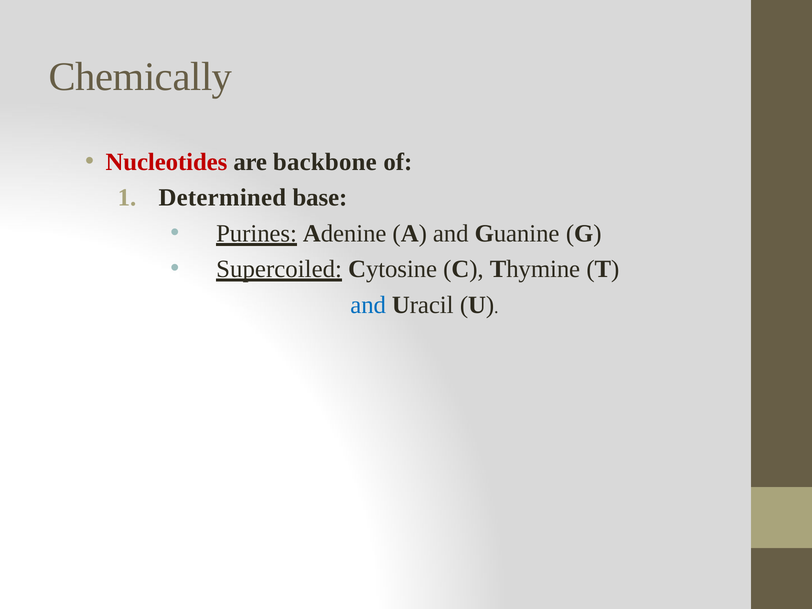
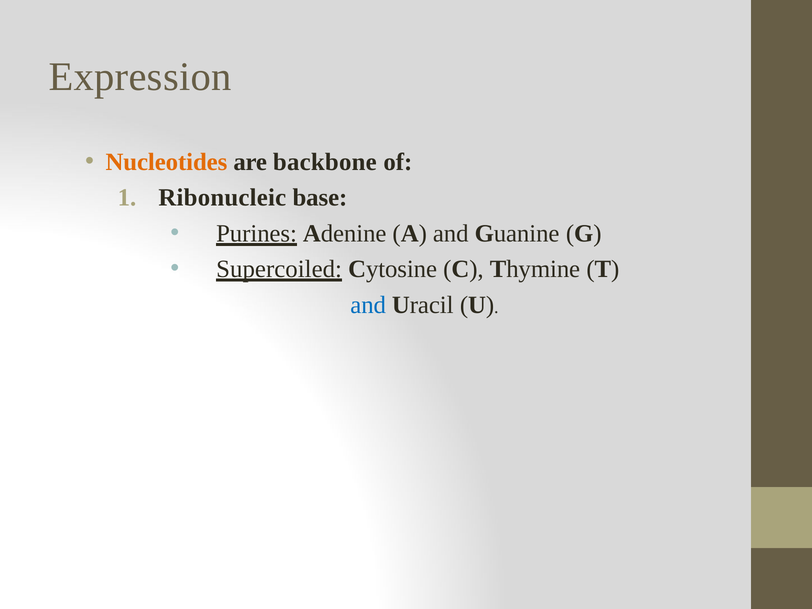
Chemically: Chemically -> Expression
Nucleotides colour: red -> orange
Determined: Determined -> Ribonucleic
